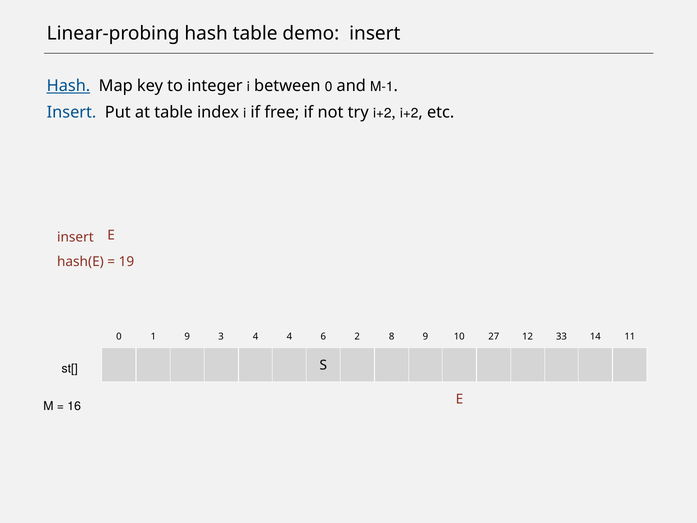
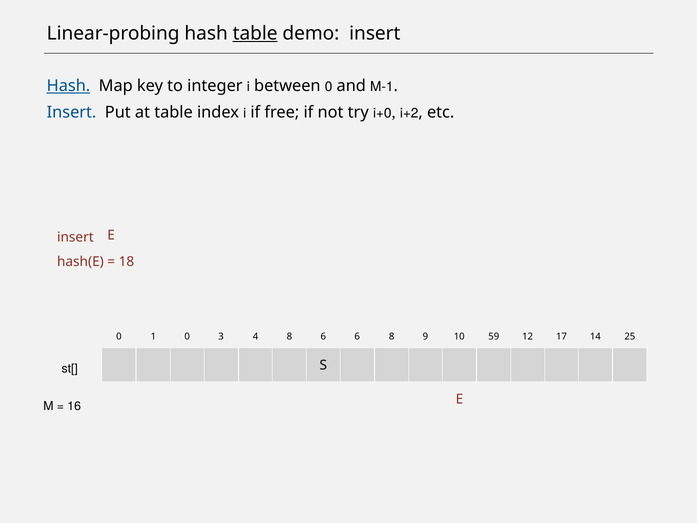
table at (255, 33) underline: none -> present
try i+2: i+2 -> i+0
19: 19 -> 18
1 9: 9 -> 0
4 4: 4 -> 8
6 2: 2 -> 6
27: 27 -> 59
33: 33 -> 17
11: 11 -> 25
